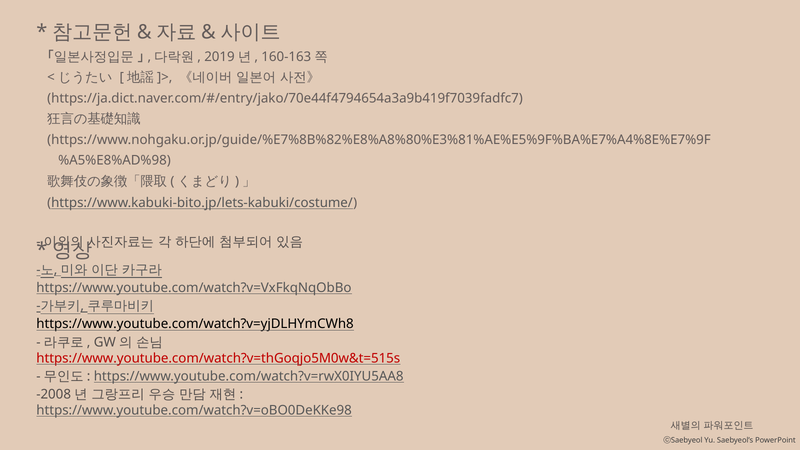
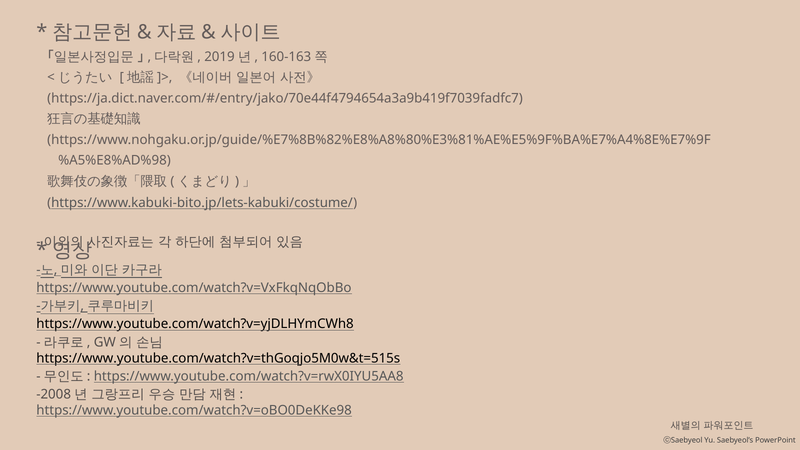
https://www.youtube.com/watch?v=thGoqjo5M0w&t=515s colour: red -> black
